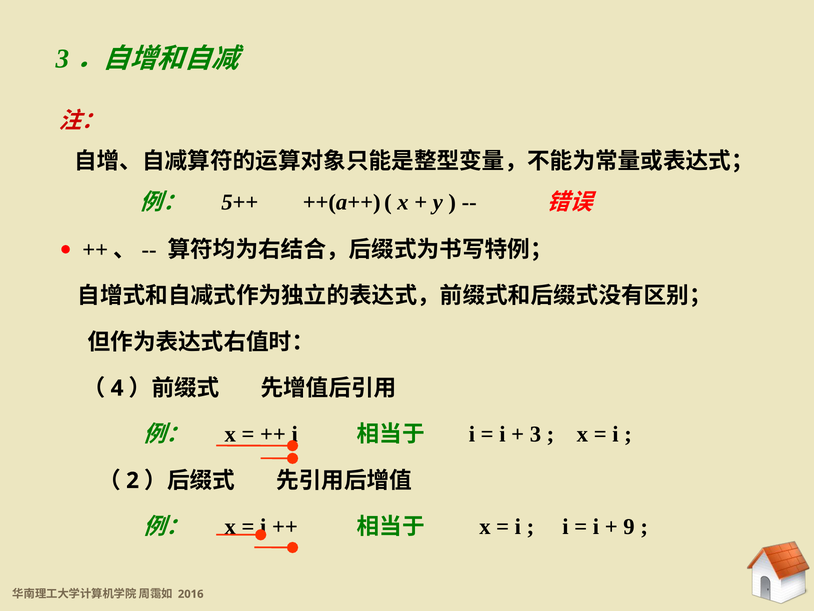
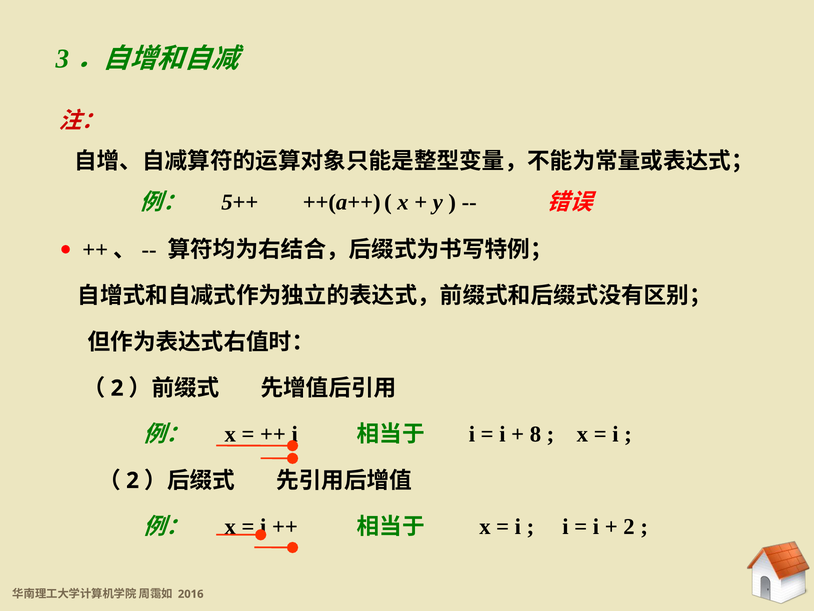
4 at (117, 388): 4 -> 2
3: 3 -> 8
9 at (629, 526): 9 -> 2
